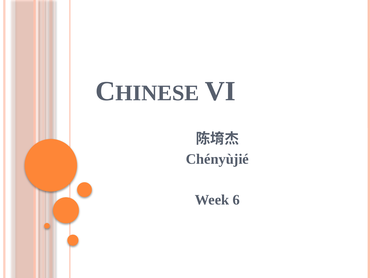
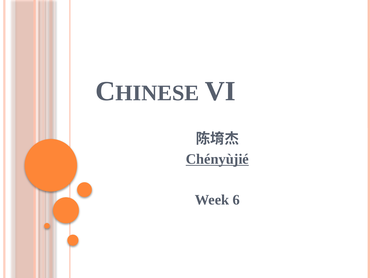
Chényùjié underline: none -> present
